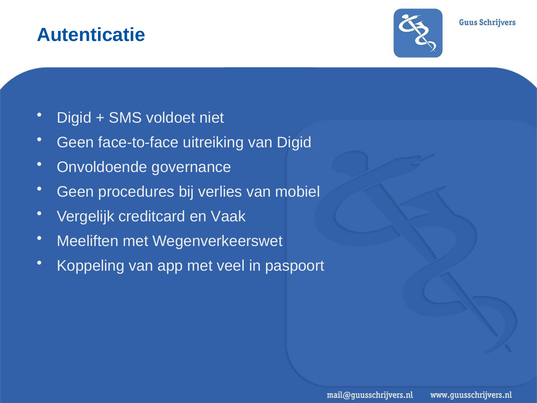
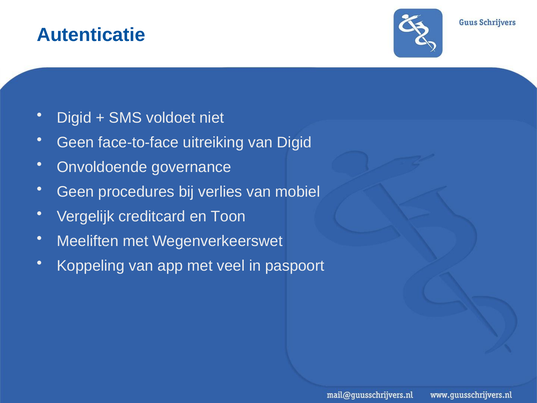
Vaak: Vaak -> Toon
